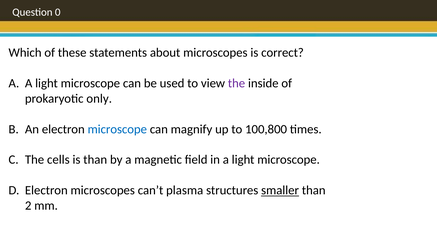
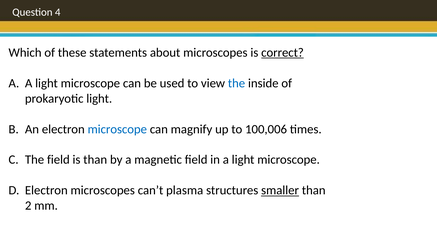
0: 0 -> 4
correct underline: none -> present
the at (237, 83) colour: purple -> blue
prokaryotic only: only -> light
100,800: 100,800 -> 100,006
The cells: cells -> field
